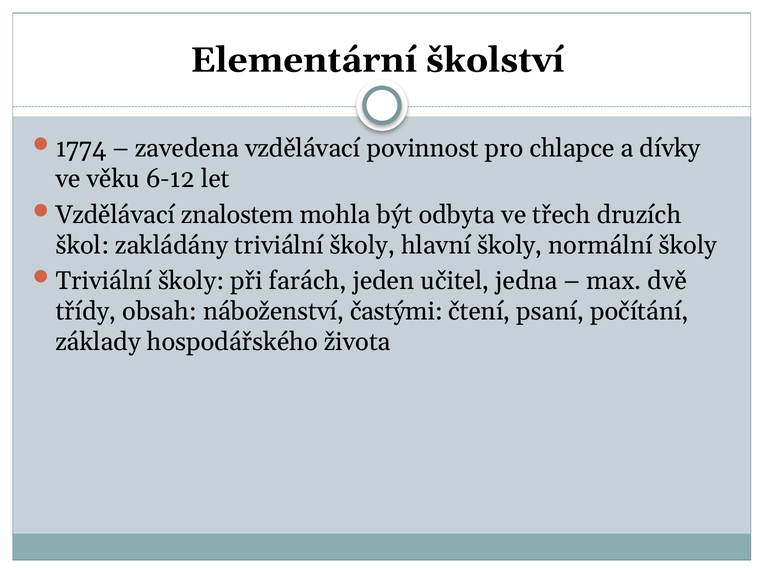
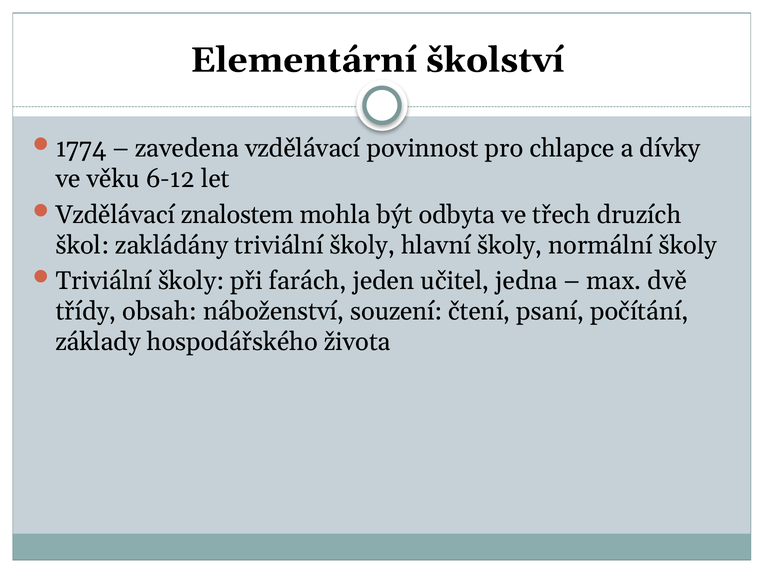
častými: častými -> souzení
